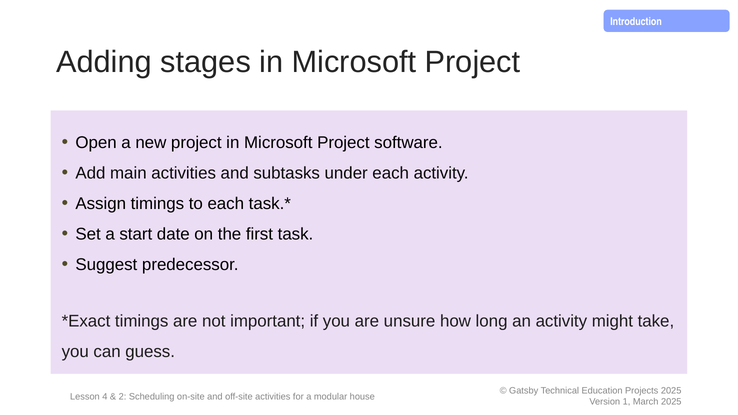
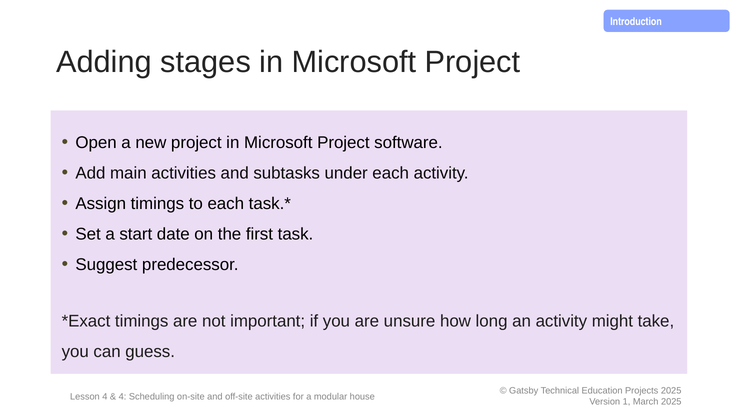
2 at (123, 397): 2 -> 4
